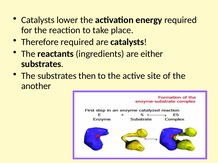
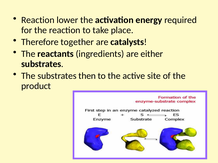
Catalysts at (38, 20): Catalysts -> Reaction
Therefore required: required -> together
another: another -> product
